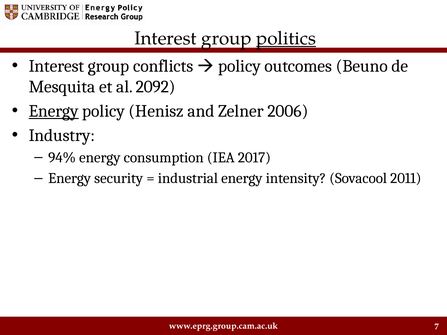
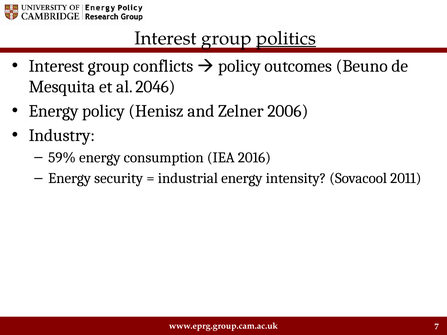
2092: 2092 -> 2046
Energy at (54, 111) underline: present -> none
94%: 94% -> 59%
2017: 2017 -> 2016
